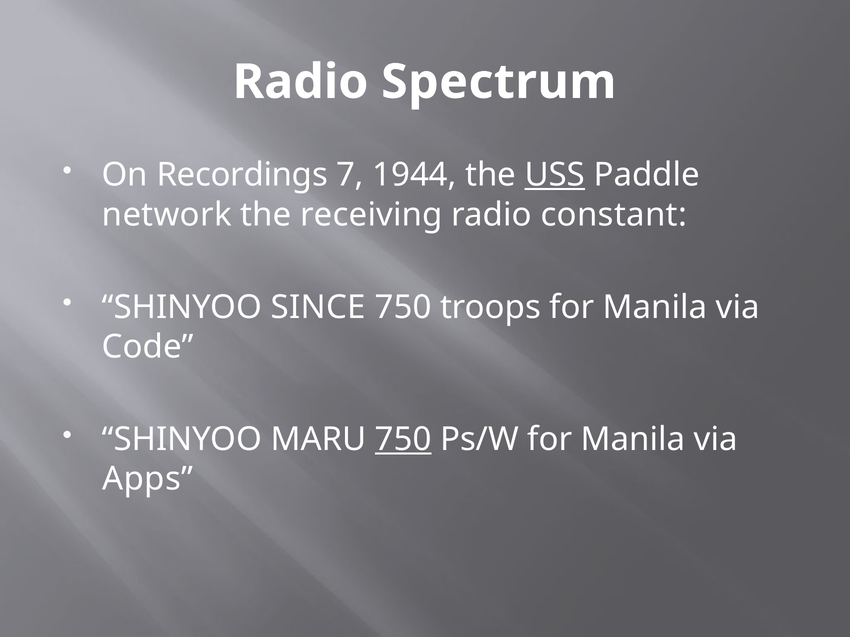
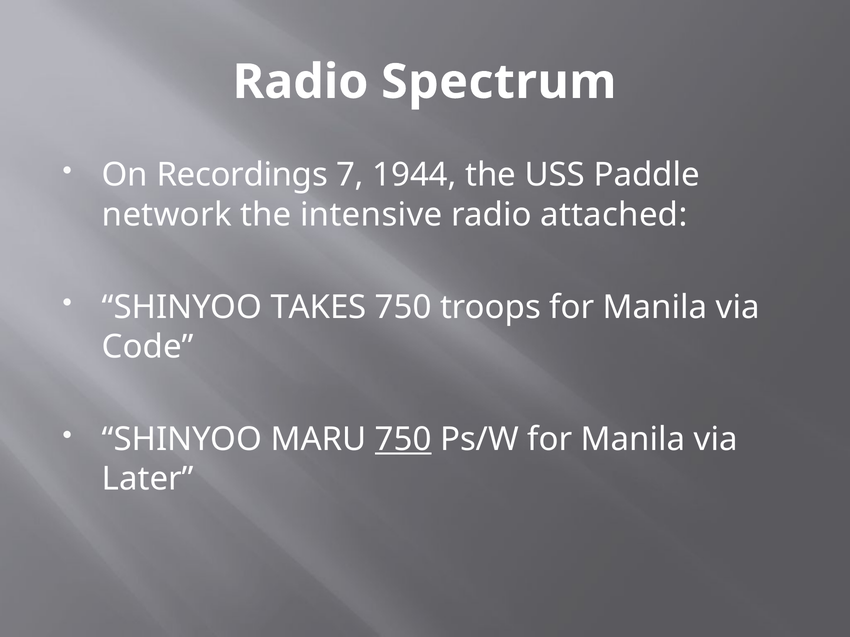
USS underline: present -> none
receiving: receiving -> intensive
constant: constant -> attached
SINCE: SINCE -> TAKES
Apps: Apps -> Later
